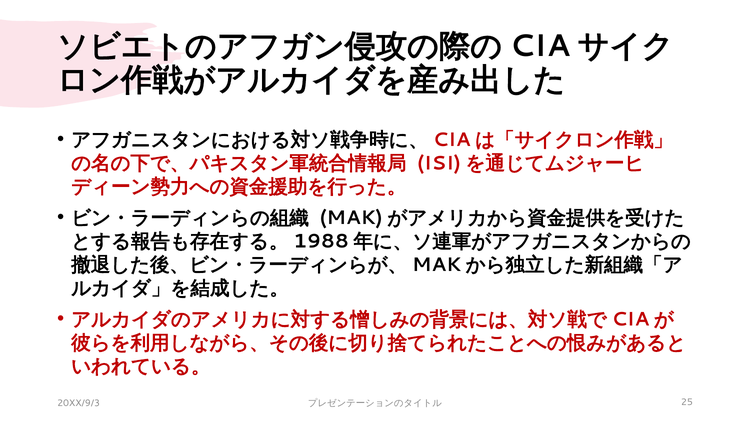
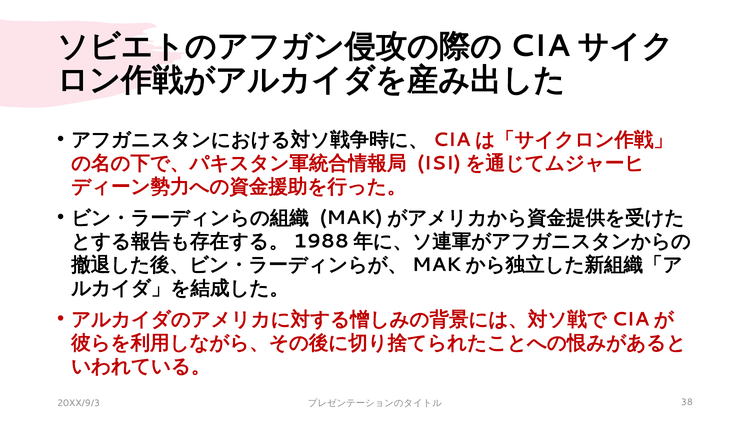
25: 25 -> 38
